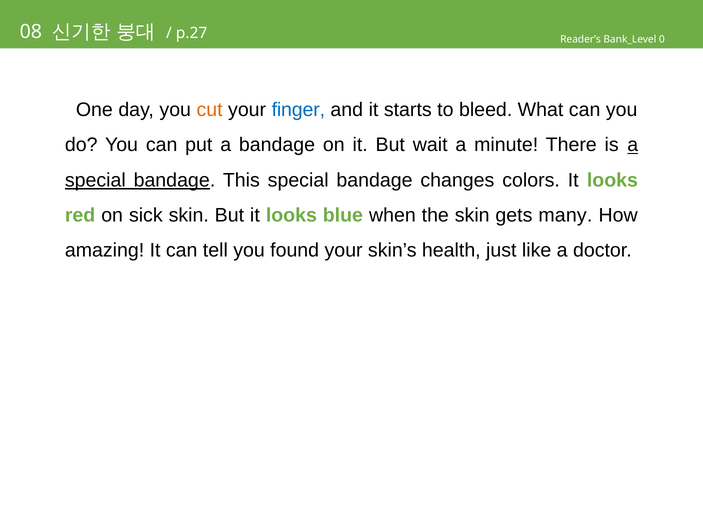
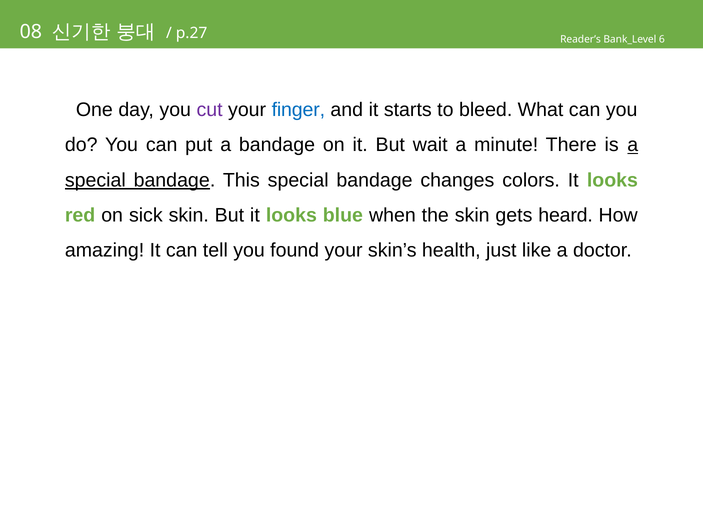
0: 0 -> 6
cut colour: orange -> purple
many: many -> heard
